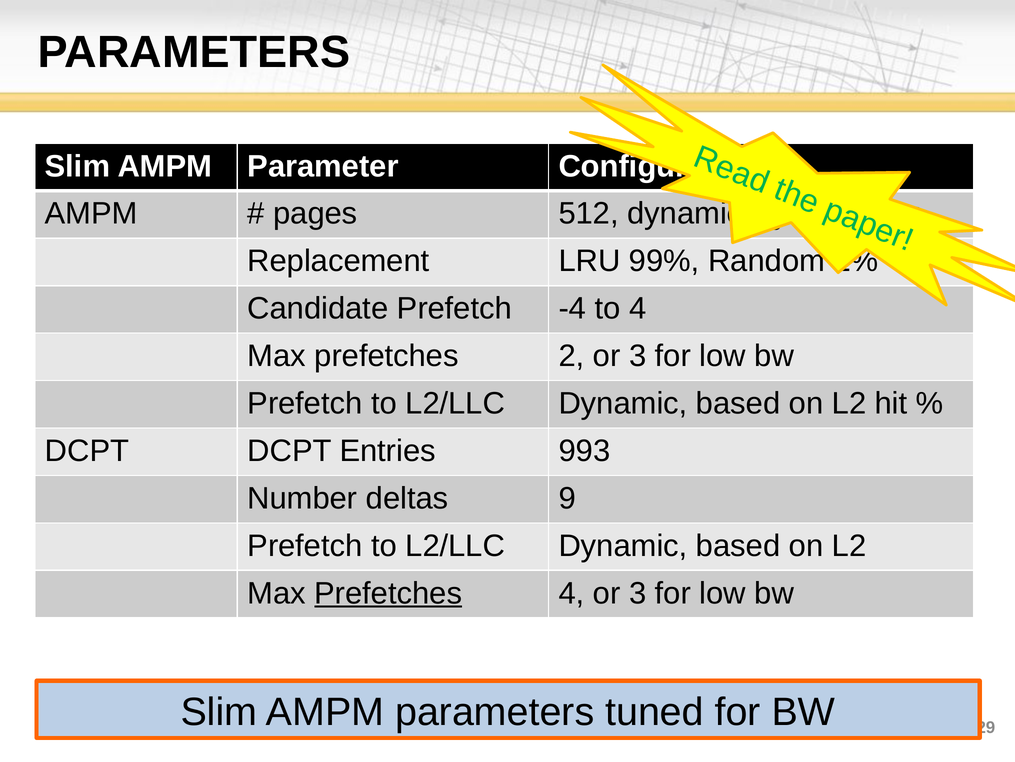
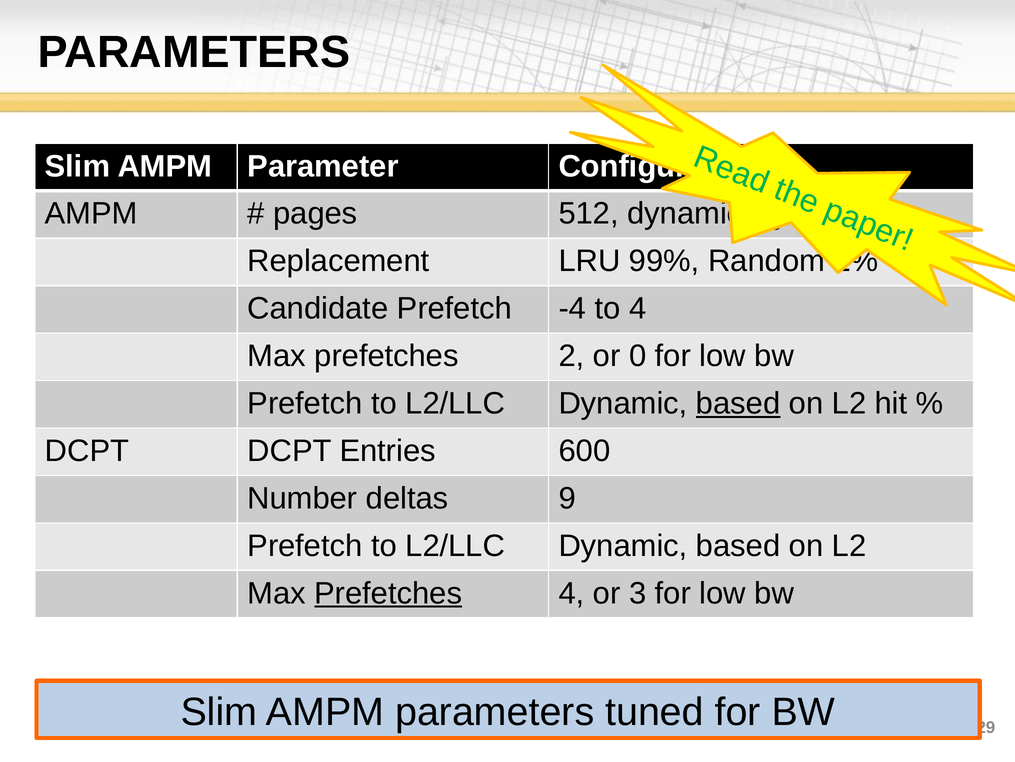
2 or 3: 3 -> 0
based at (738, 403) underline: none -> present
993: 993 -> 600
